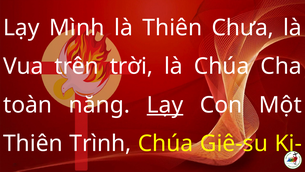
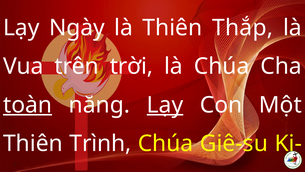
Mình: Mình -> Ngày
Chưa: Chưa -> Thắp
toàn underline: none -> present
